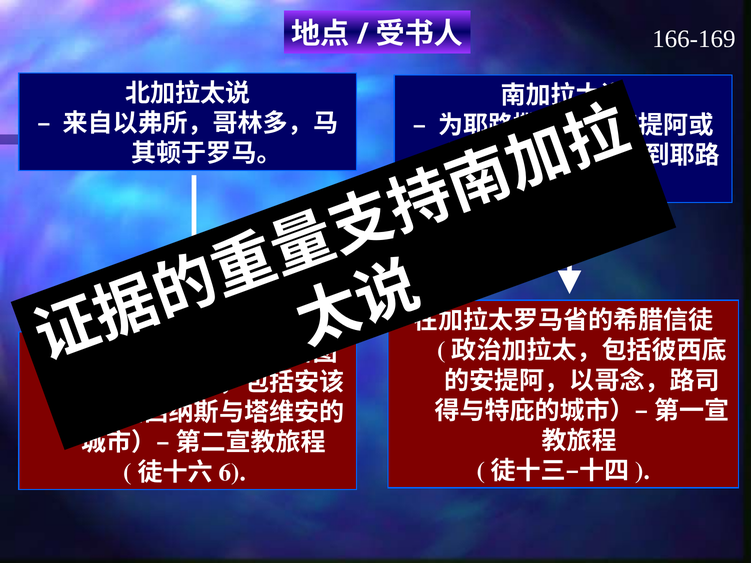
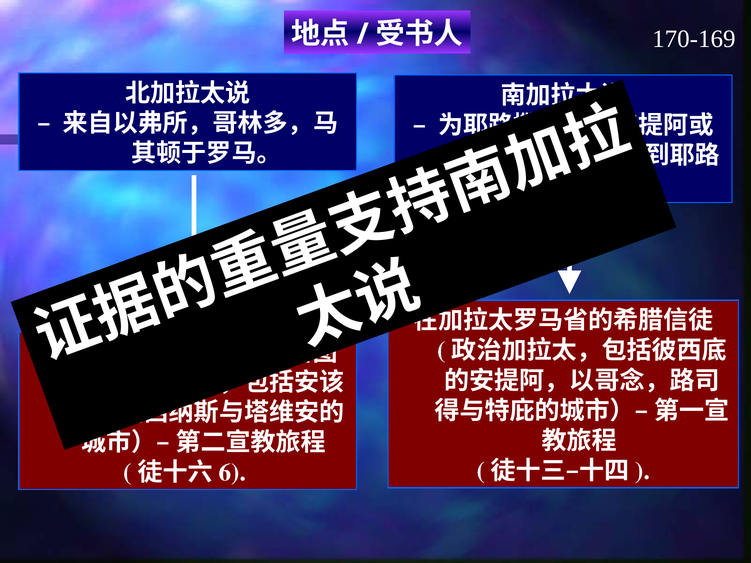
166-169: 166-169 -> 170-169
